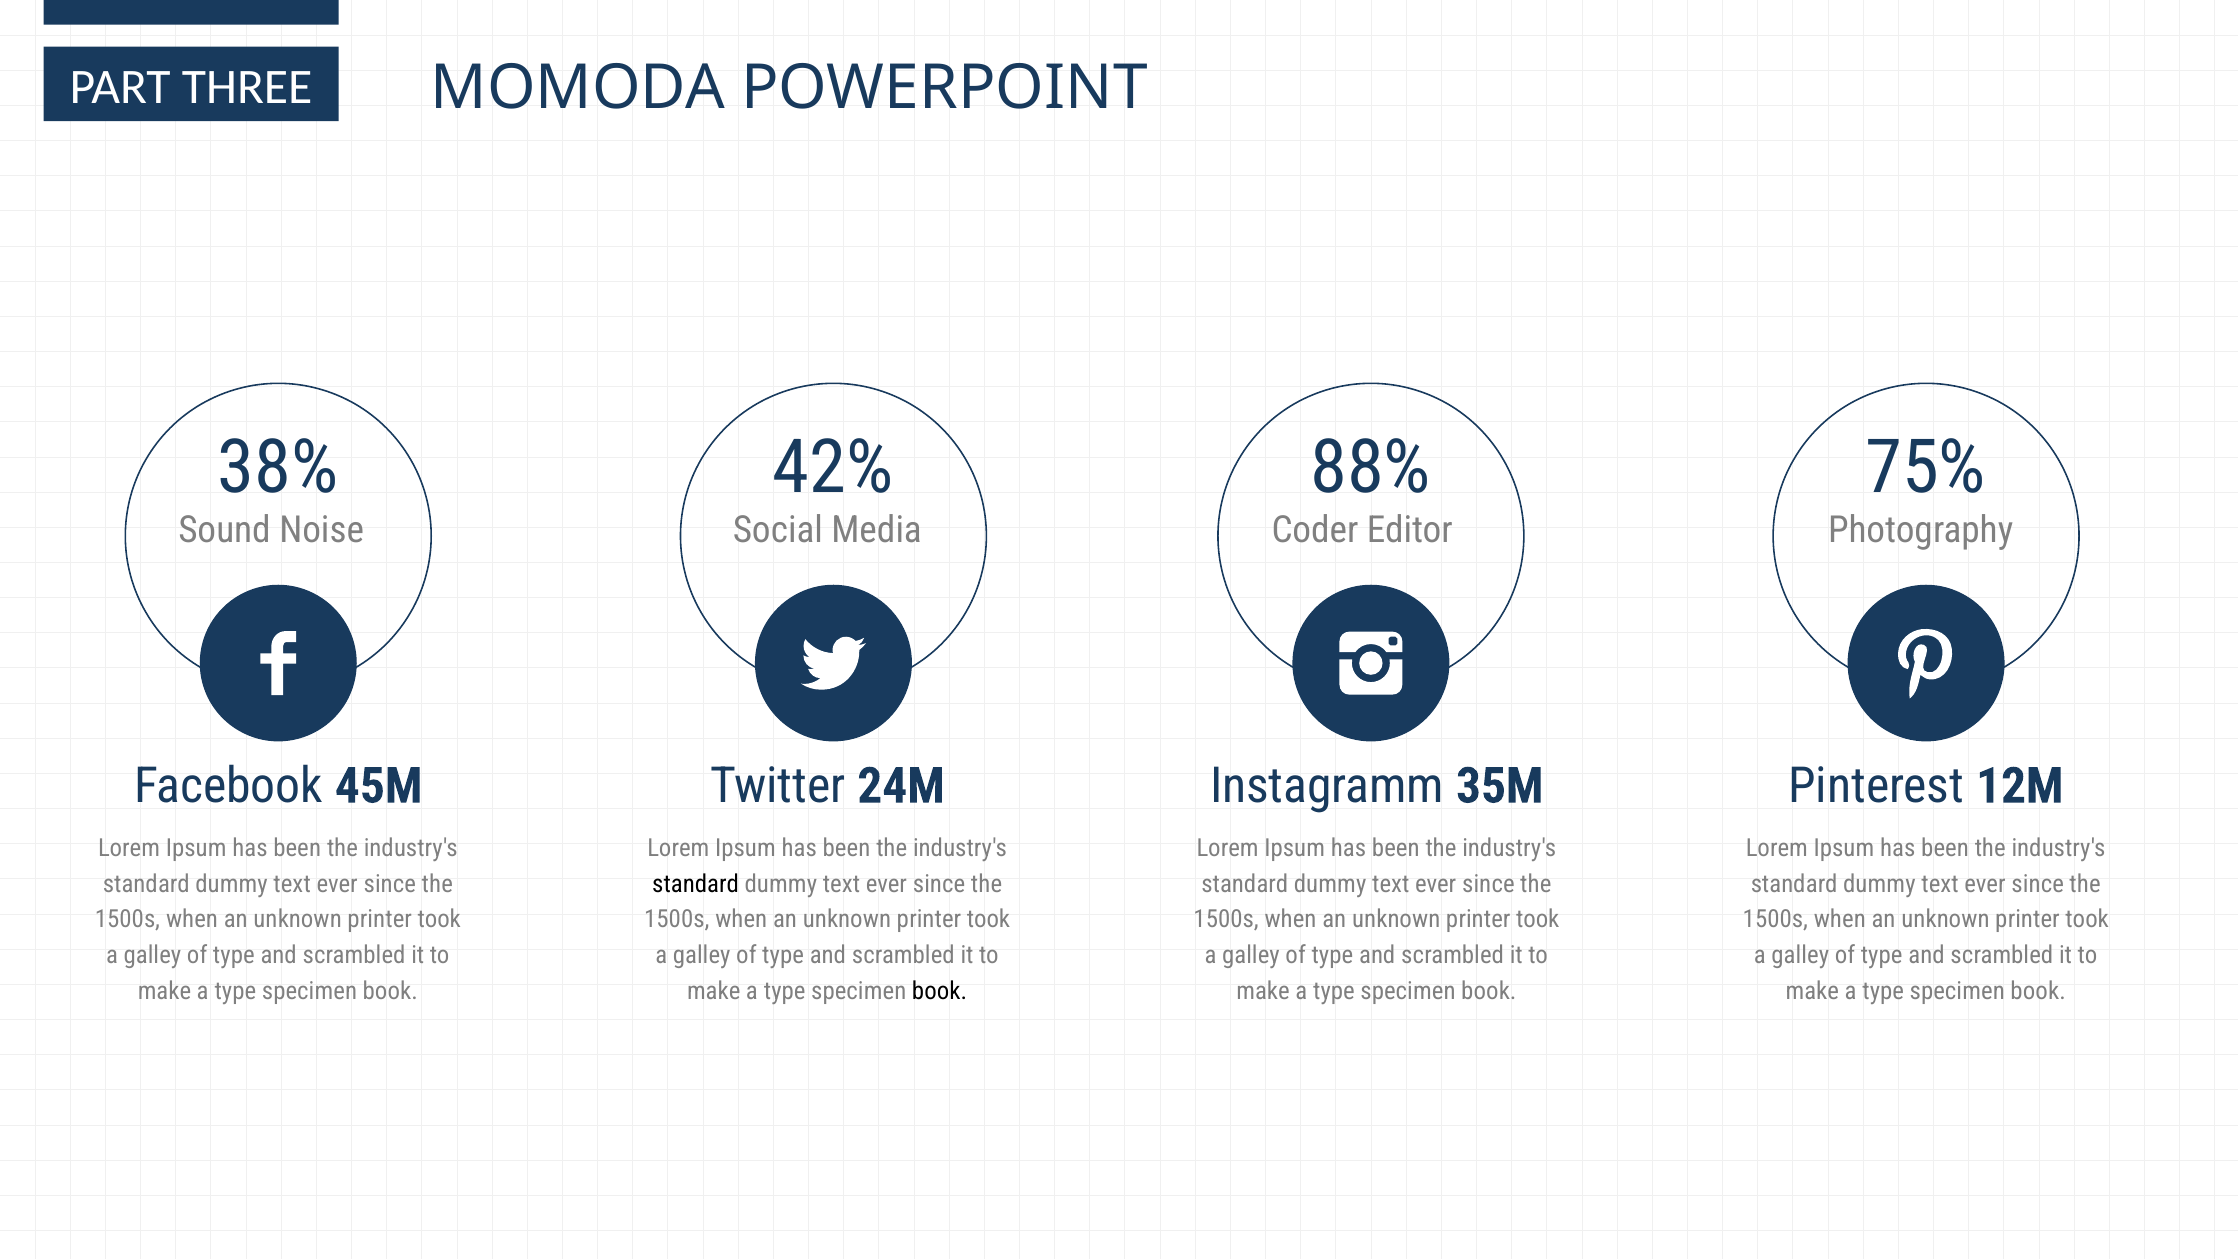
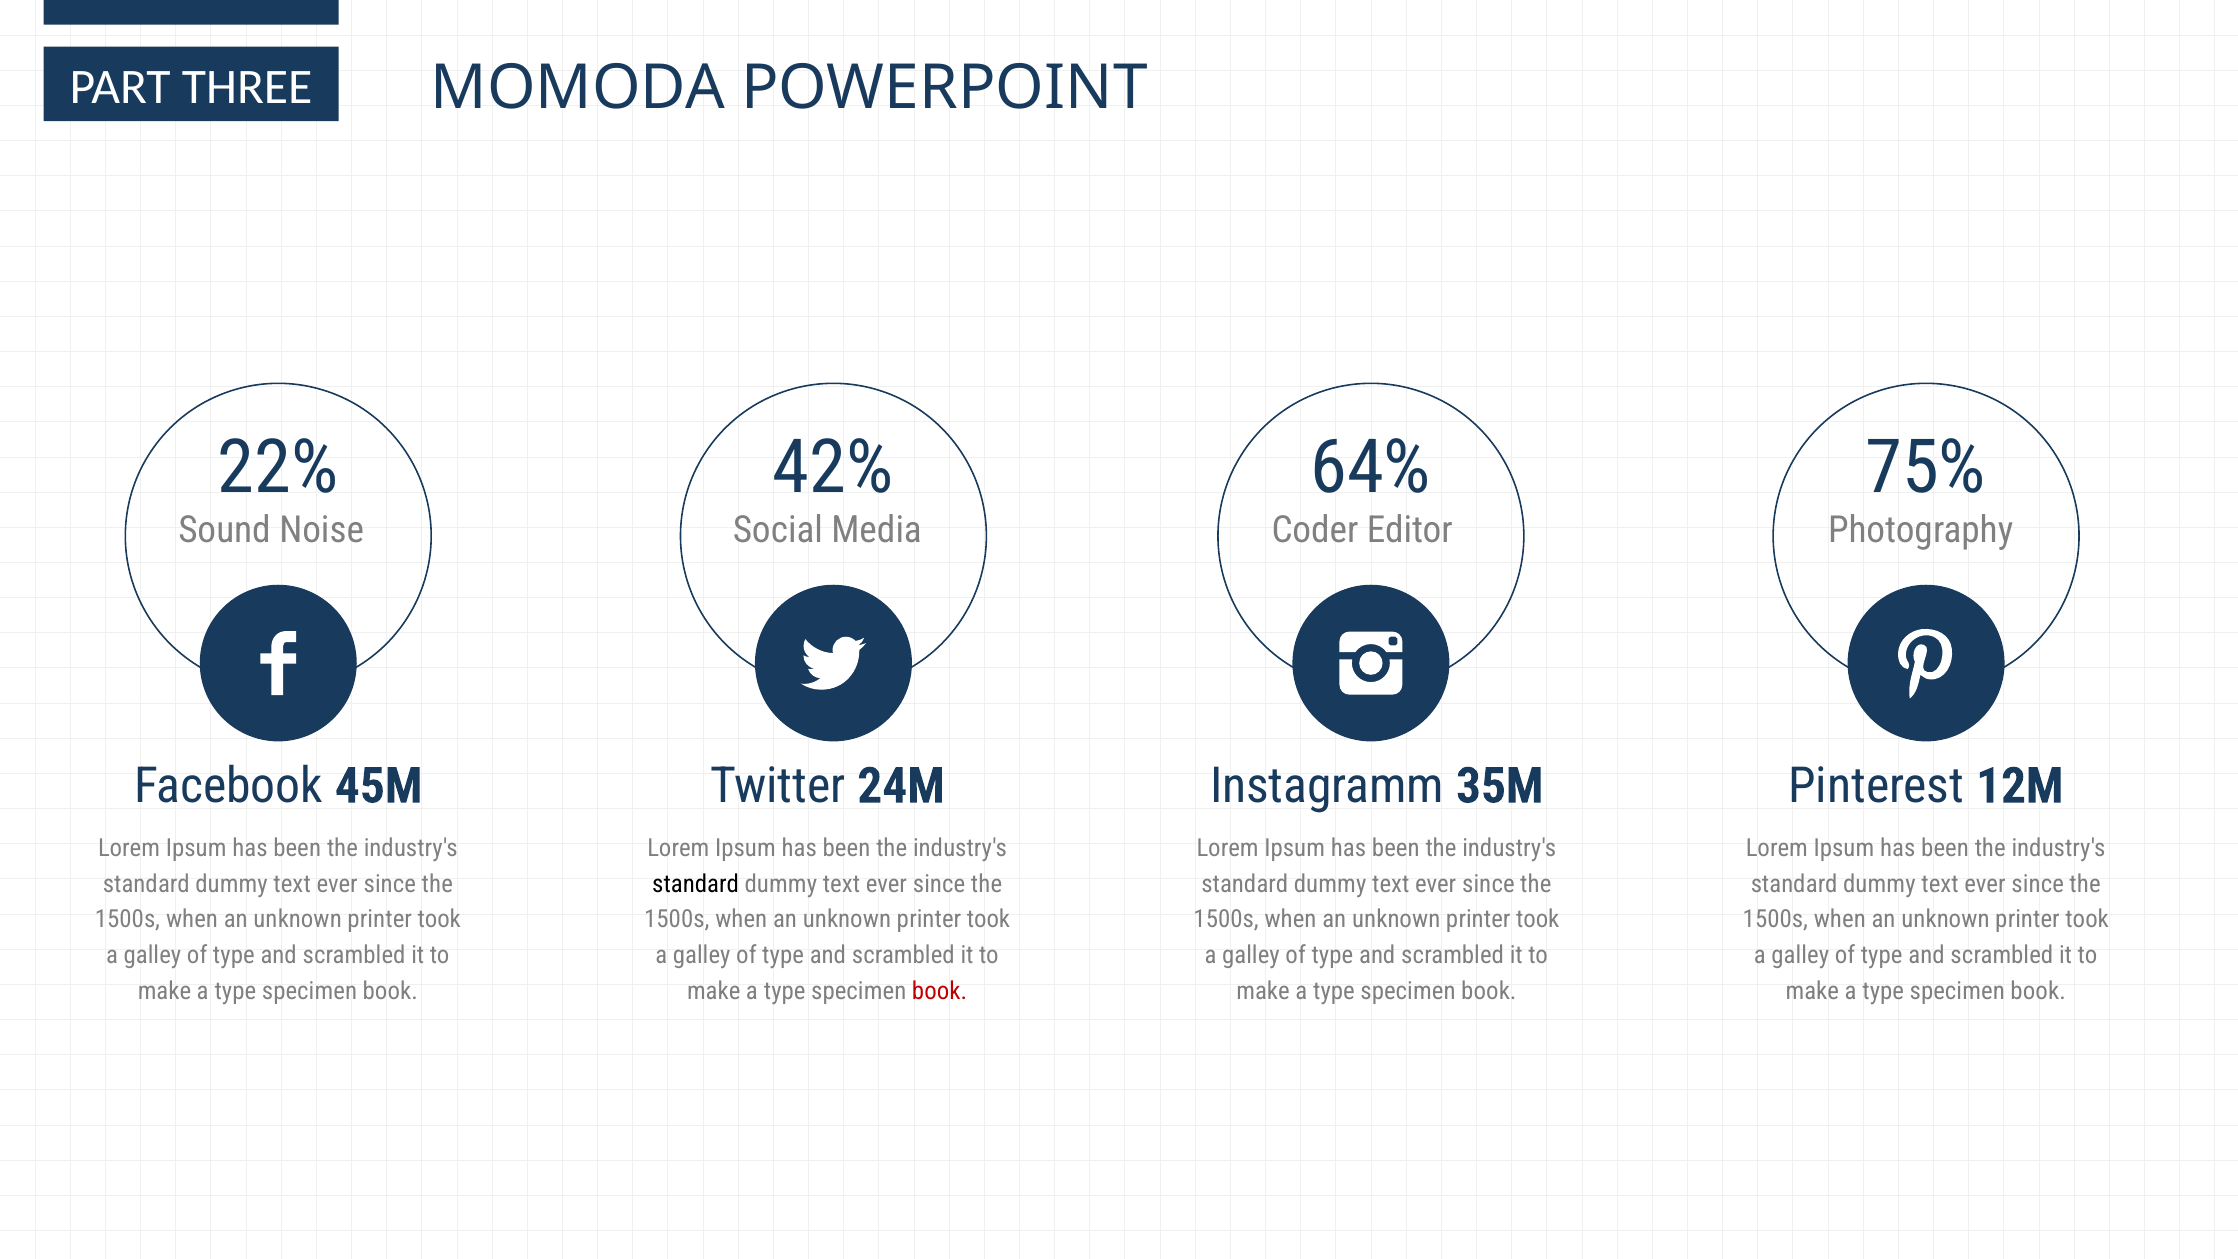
38%: 38% -> 22%
88%: 88% -> 64%
book at (940, 991) colour: black -> red
